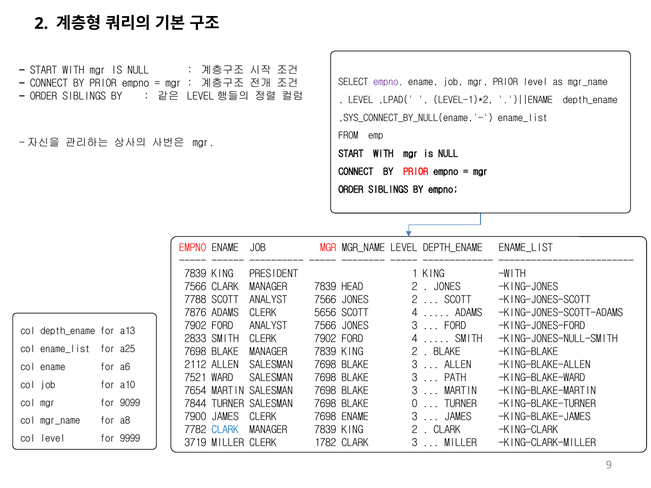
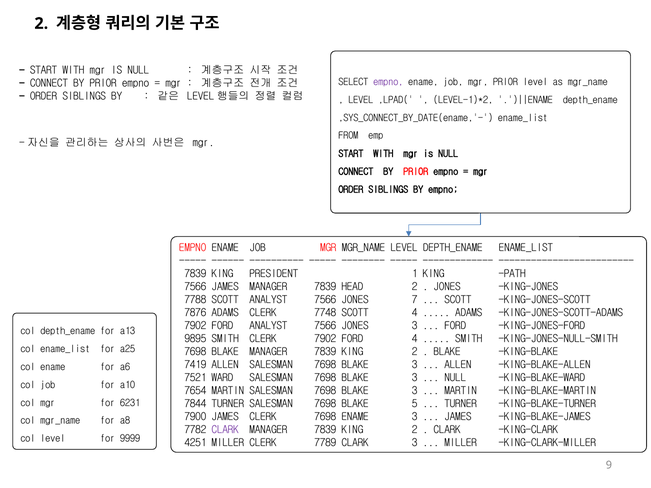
,SYS_CONNECT_BY_NULL(ename,'-: ,SYS_CONNECT_BY_NULL(ename,'- -> ,SYS_CONNECT_BY_DATE(ename,'-
KING WITH: WITH -> PATH
7566 CLARK: CLARK -> JAMES
JONES 2: 2 -> 7
5656: 5656 -> 7748
2833: 2833 -> 9895
2112: 2112 -> 7419
PATH at (455, 378): PATH -> NULL
9099: 9099 -> 6231
0: 0 -> 5
CLARK at (225, 430) colour: blue -> purple
3719: 3719 -> 4251
1782: 1782 -> 7789
